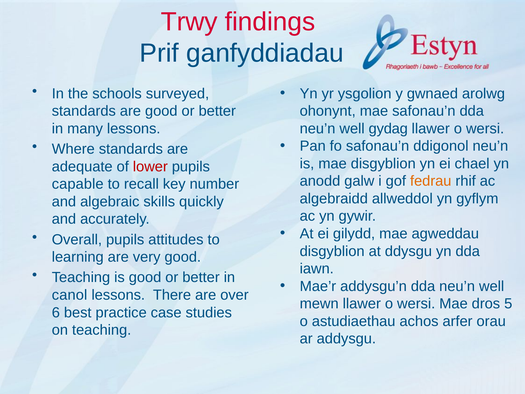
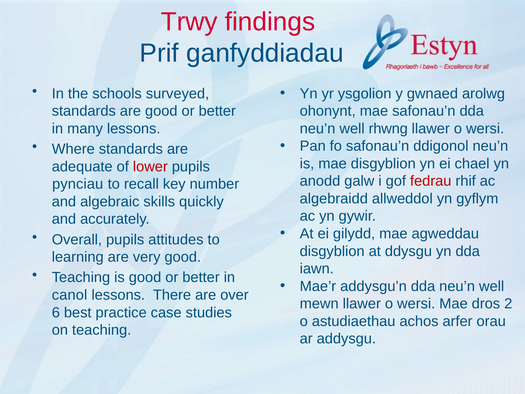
gydag: gydag -> rhwng
fedrau colour: orange -> red
capable: capable -> pynciau
5: 5 -> 2
